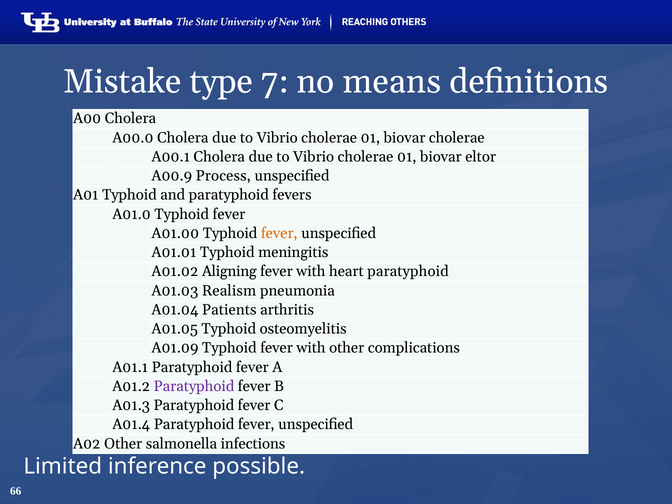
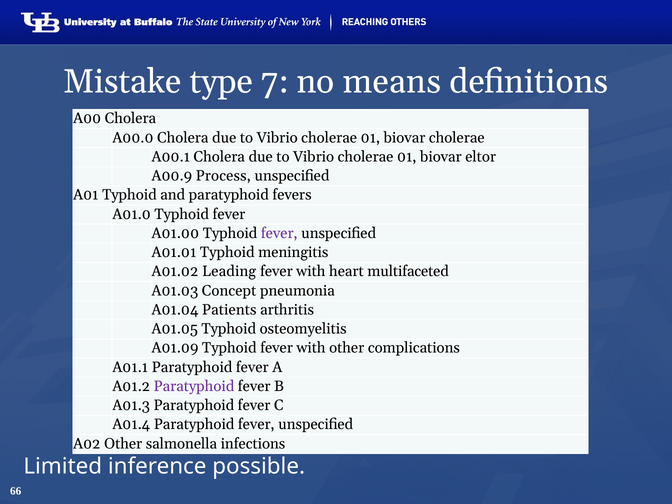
fever at (279, 233) colour: orange -> purple
Aligning: Aligning -> Leading
heart paratyphoid: paratyphoid -> multifaceted
Realism: Realism -> Concept
